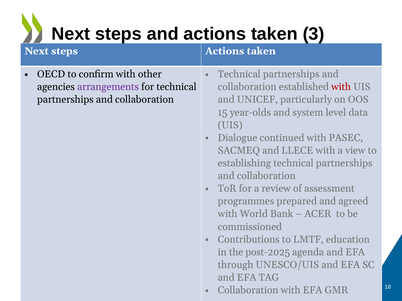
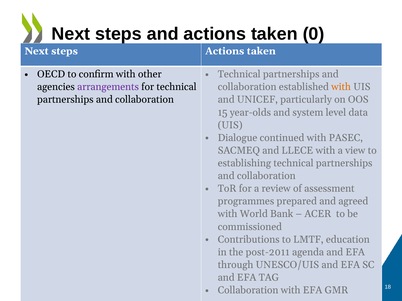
3: 3 -> 0
with at (341, 87) colour: red -> orange
post-2025: post-2025 -> post-2011
